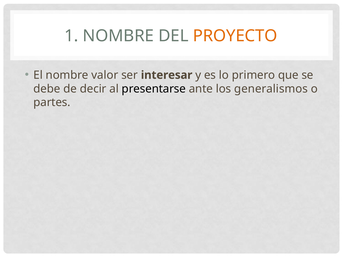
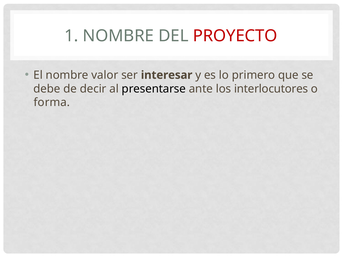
PROYECTO colour: orange -> red
generalismos: generalismos -> interlocutores
partes: partes -> forma
